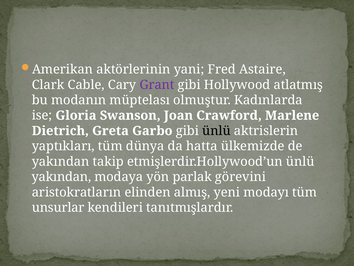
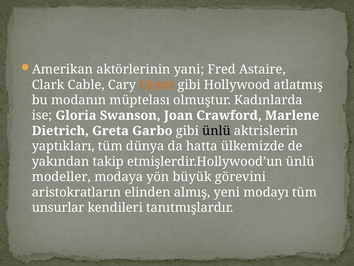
Grant colour: purple -> orange
yakından at (61, 177): yakından -> modeller
parlak: parlak -> büyük
